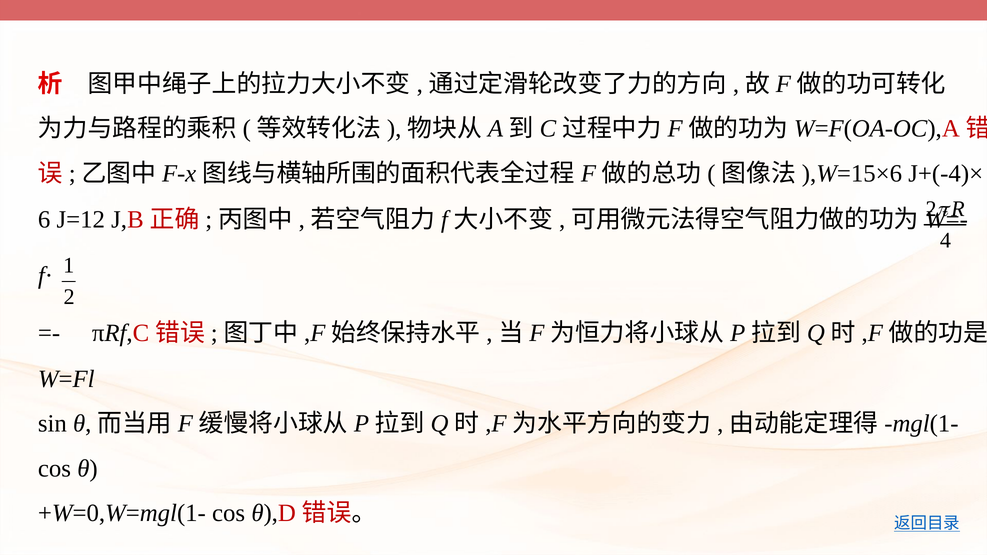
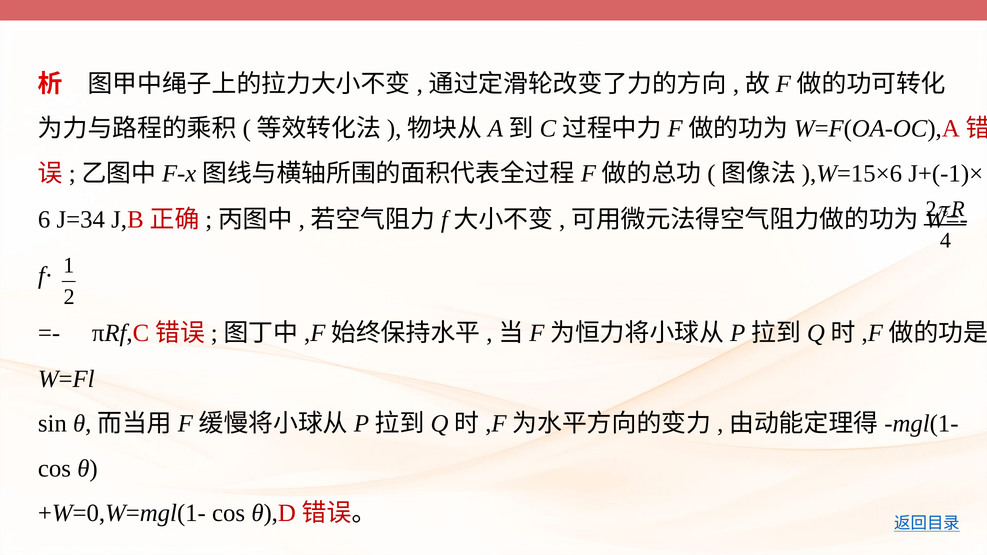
J+(-4)×: J+(-4)× -> J+(-1)×
J=12: J=12 -> J=34
